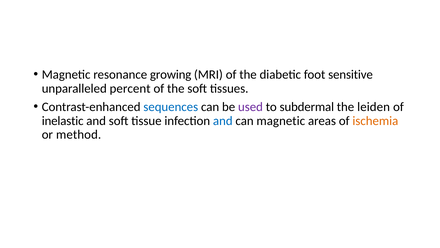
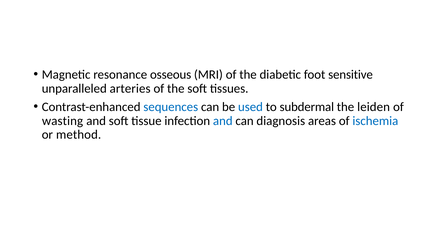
growing: growing -> osseous
percent: percent -> arteries
used colour: purple -> blue
inelastic: inelastic -> wasting
can magnetic: magnetic -> diagnosis
ischemia colour: orange -> blue
